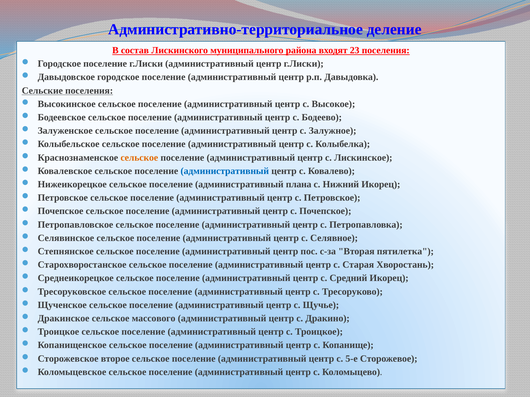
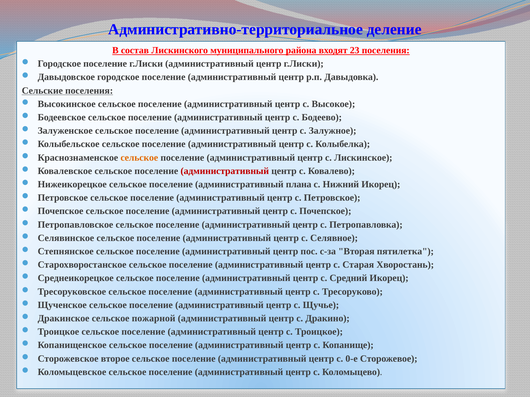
административный at (225, 171) colour: blue -> red
массового: массового -> пожарной
5-е: 5-е -> 0-е
